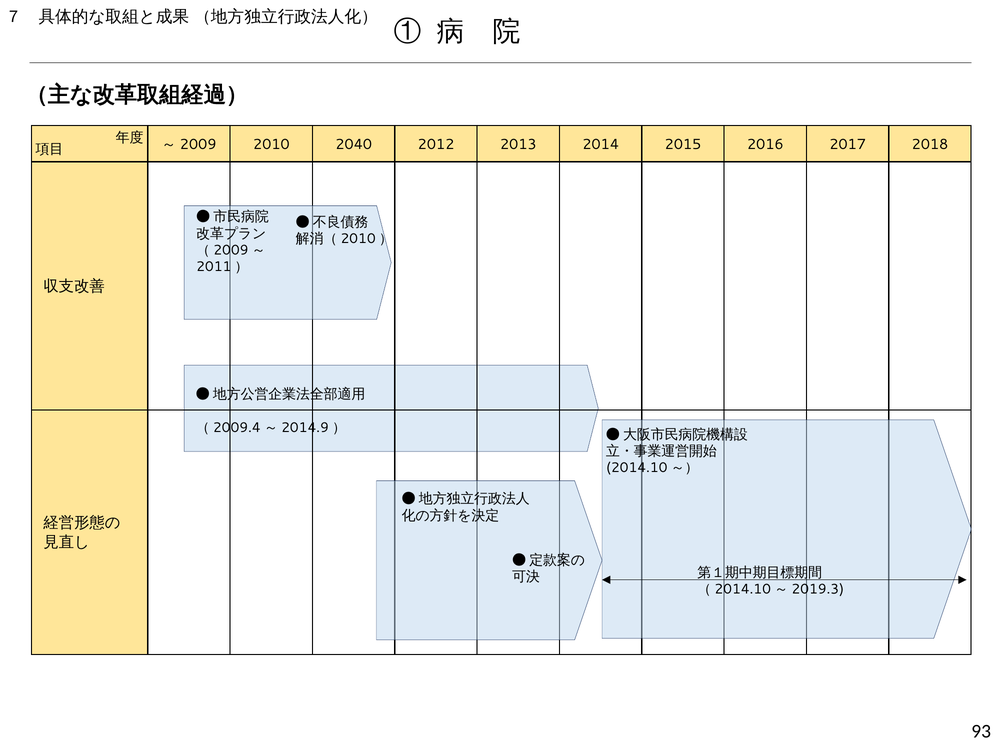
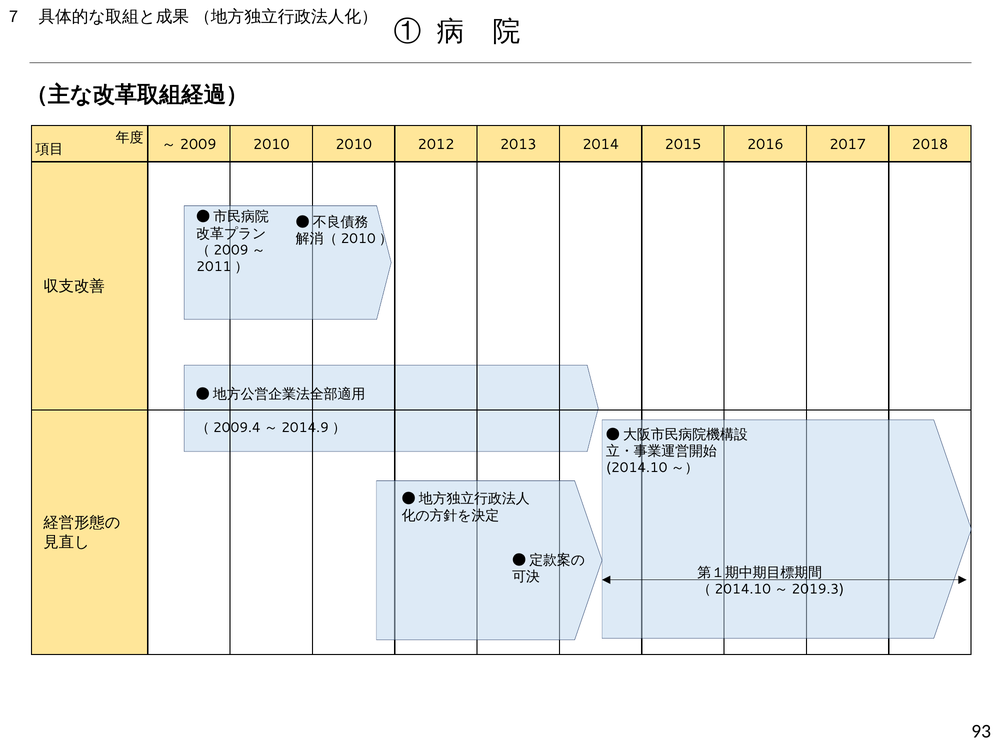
2010 2040: 2040 -> 2010
